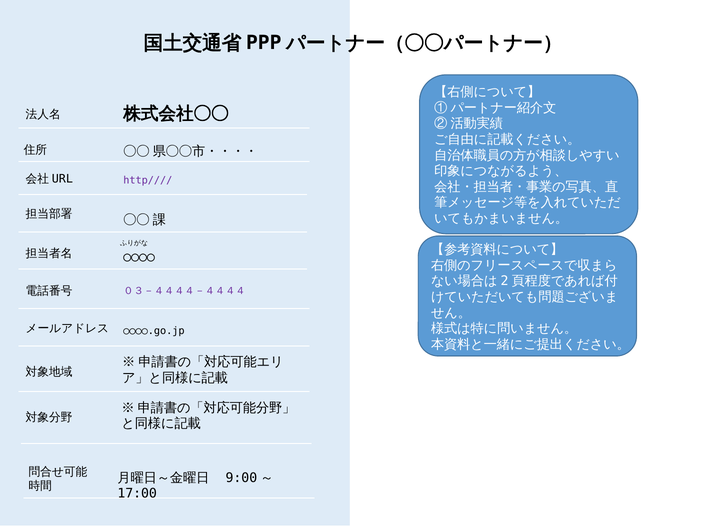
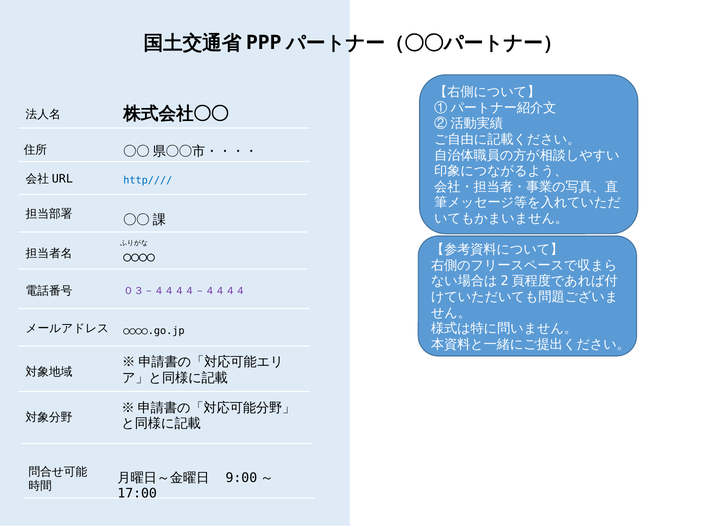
http//// colour: purple -> blue
